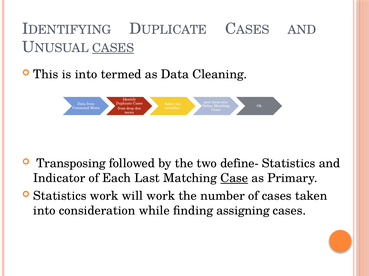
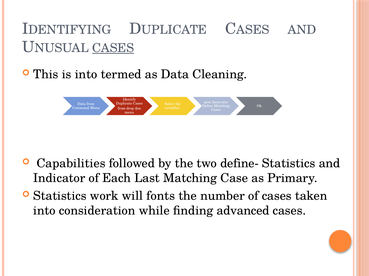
Transposing: Transposing -> Capabilities
Case underline: present -> none
will work: work -> fonts
assigning: assigning -> advanced
